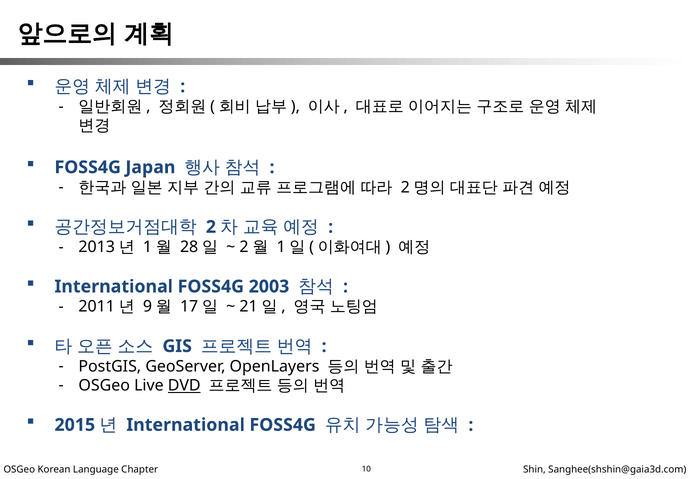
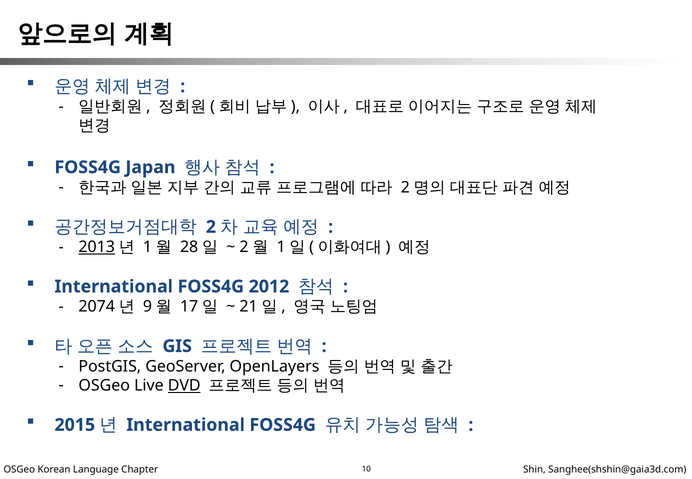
2013 underline: none -> present
2003: 2003 -> 2012
2011: 2011 -> 2074
